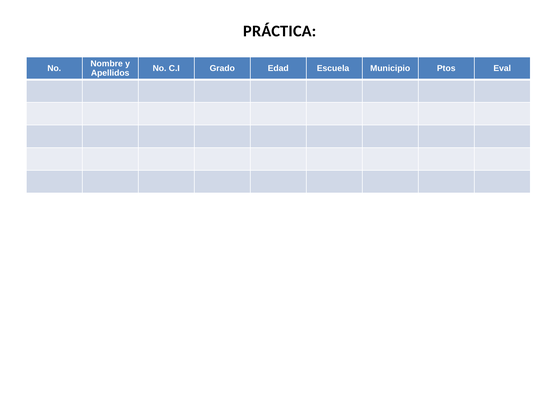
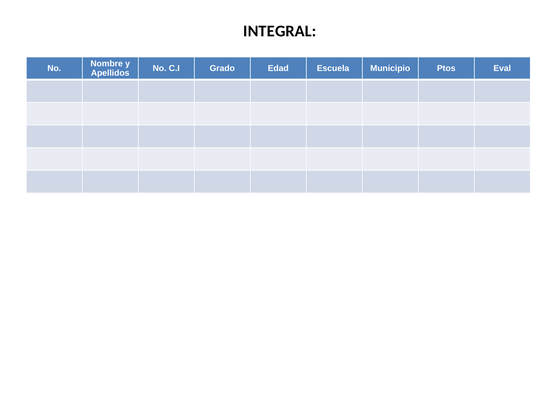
PRÁCTICA: PRÁCTICA -> INTEGRAL
